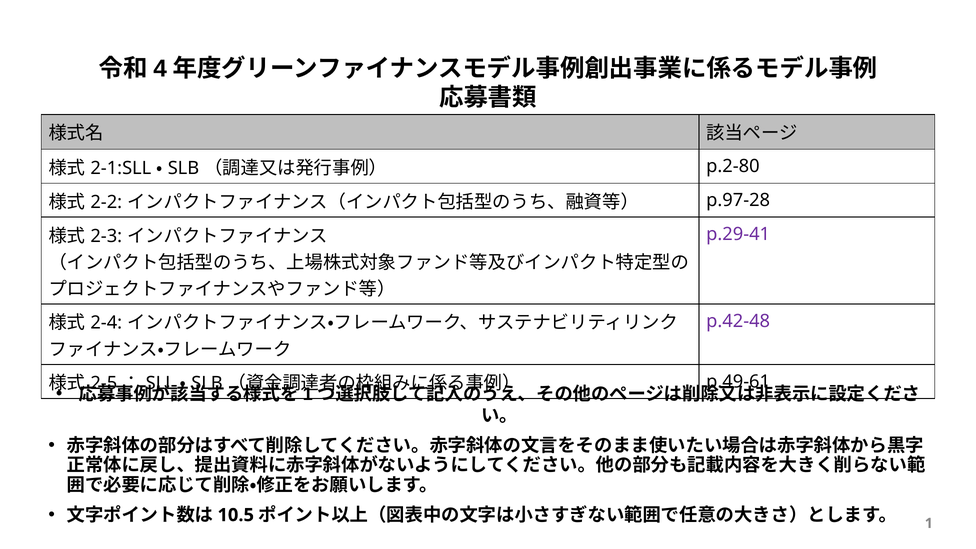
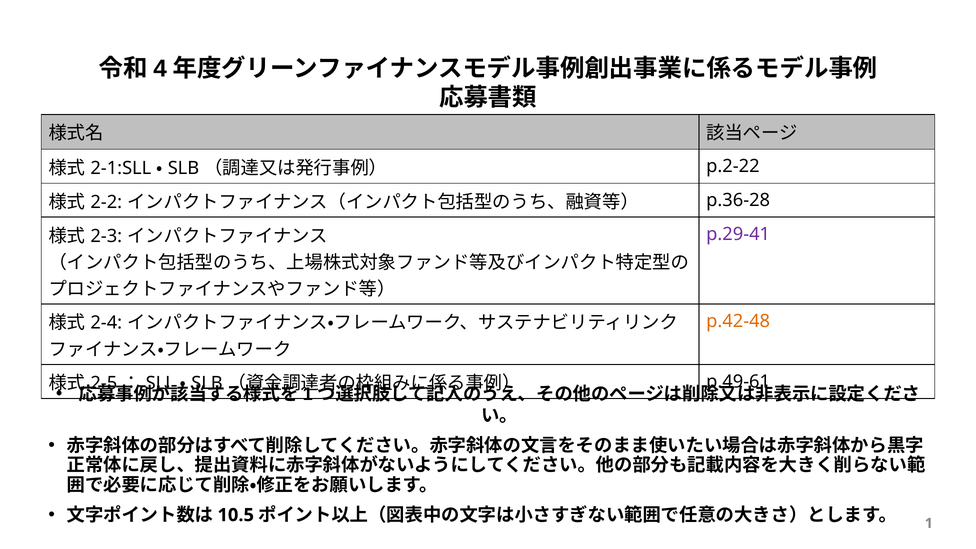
p.2-80: p.2-80 -> p.2-22
p.97-28: p.97-28 -> p.36-28
p.42-48 colour: purple -> orange
